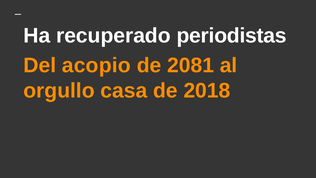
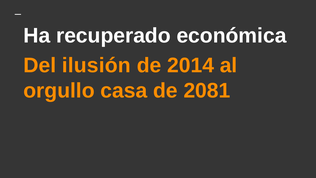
periodistas: periodistas -> económica
acopio: acopio -> ilusión
2081: 2081 -> 2014
2018: 2018 -> 2081
